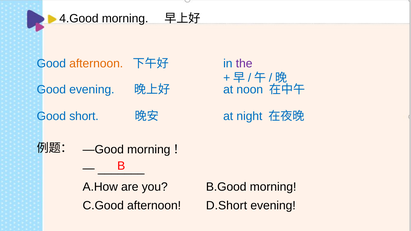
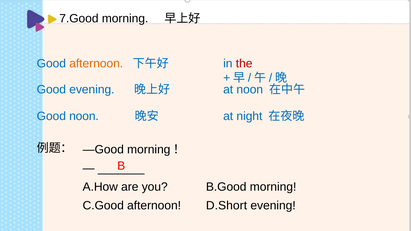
4.Good: 4.Good -> 7.Good
the colour: purple -> red
Good short: short -> noon
